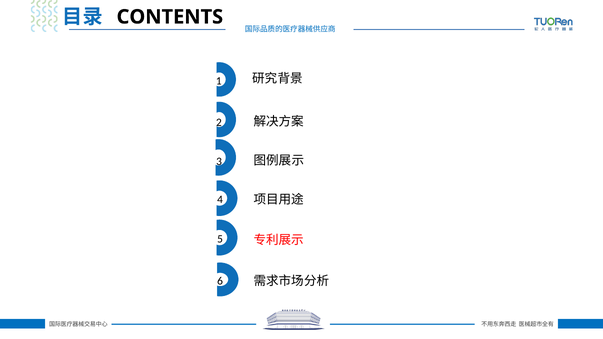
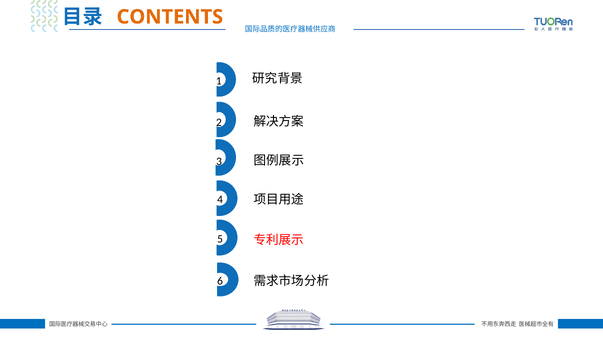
CONTENTS colour: black -> orange
